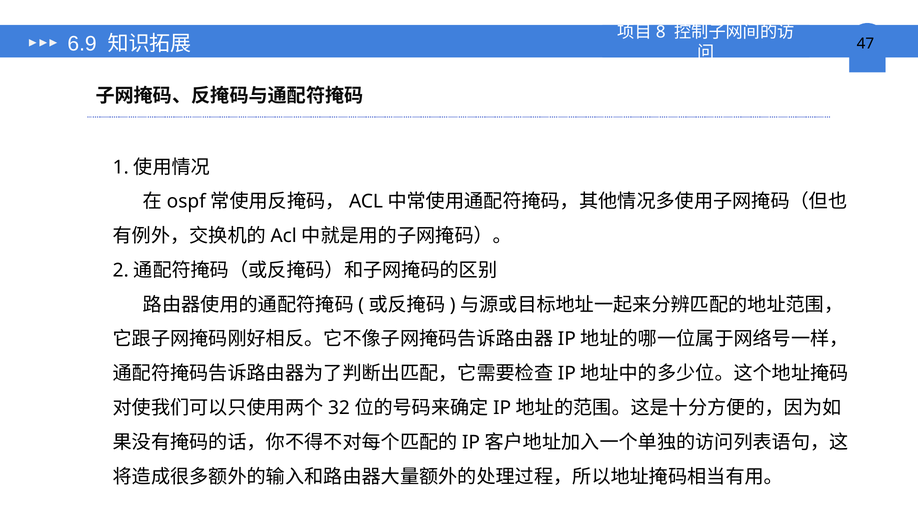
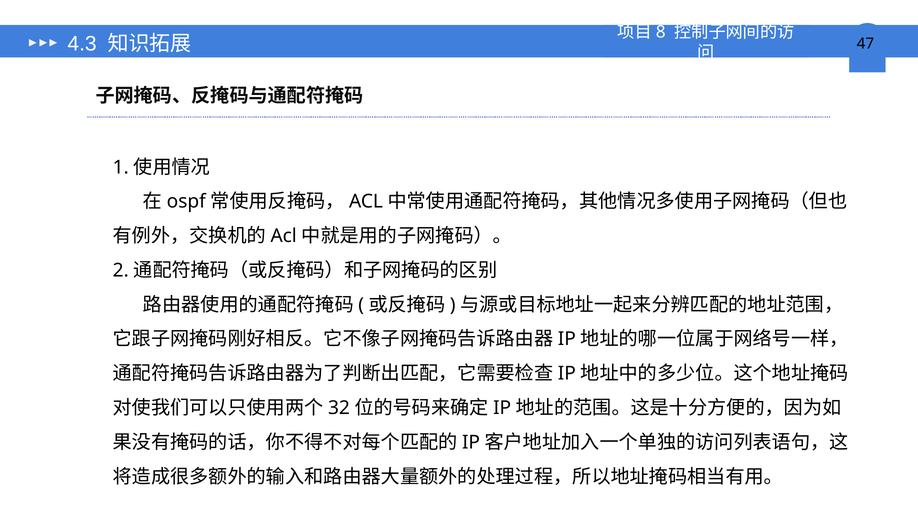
6.9: 6.9 -> 4.3
